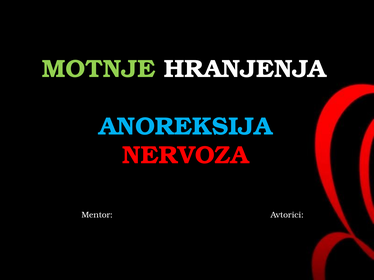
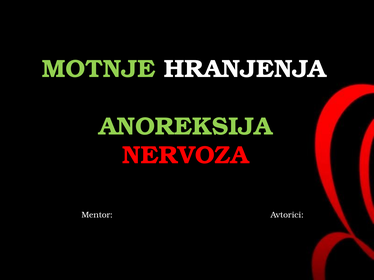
ANOREKSIJA colour: light blue -> light green
